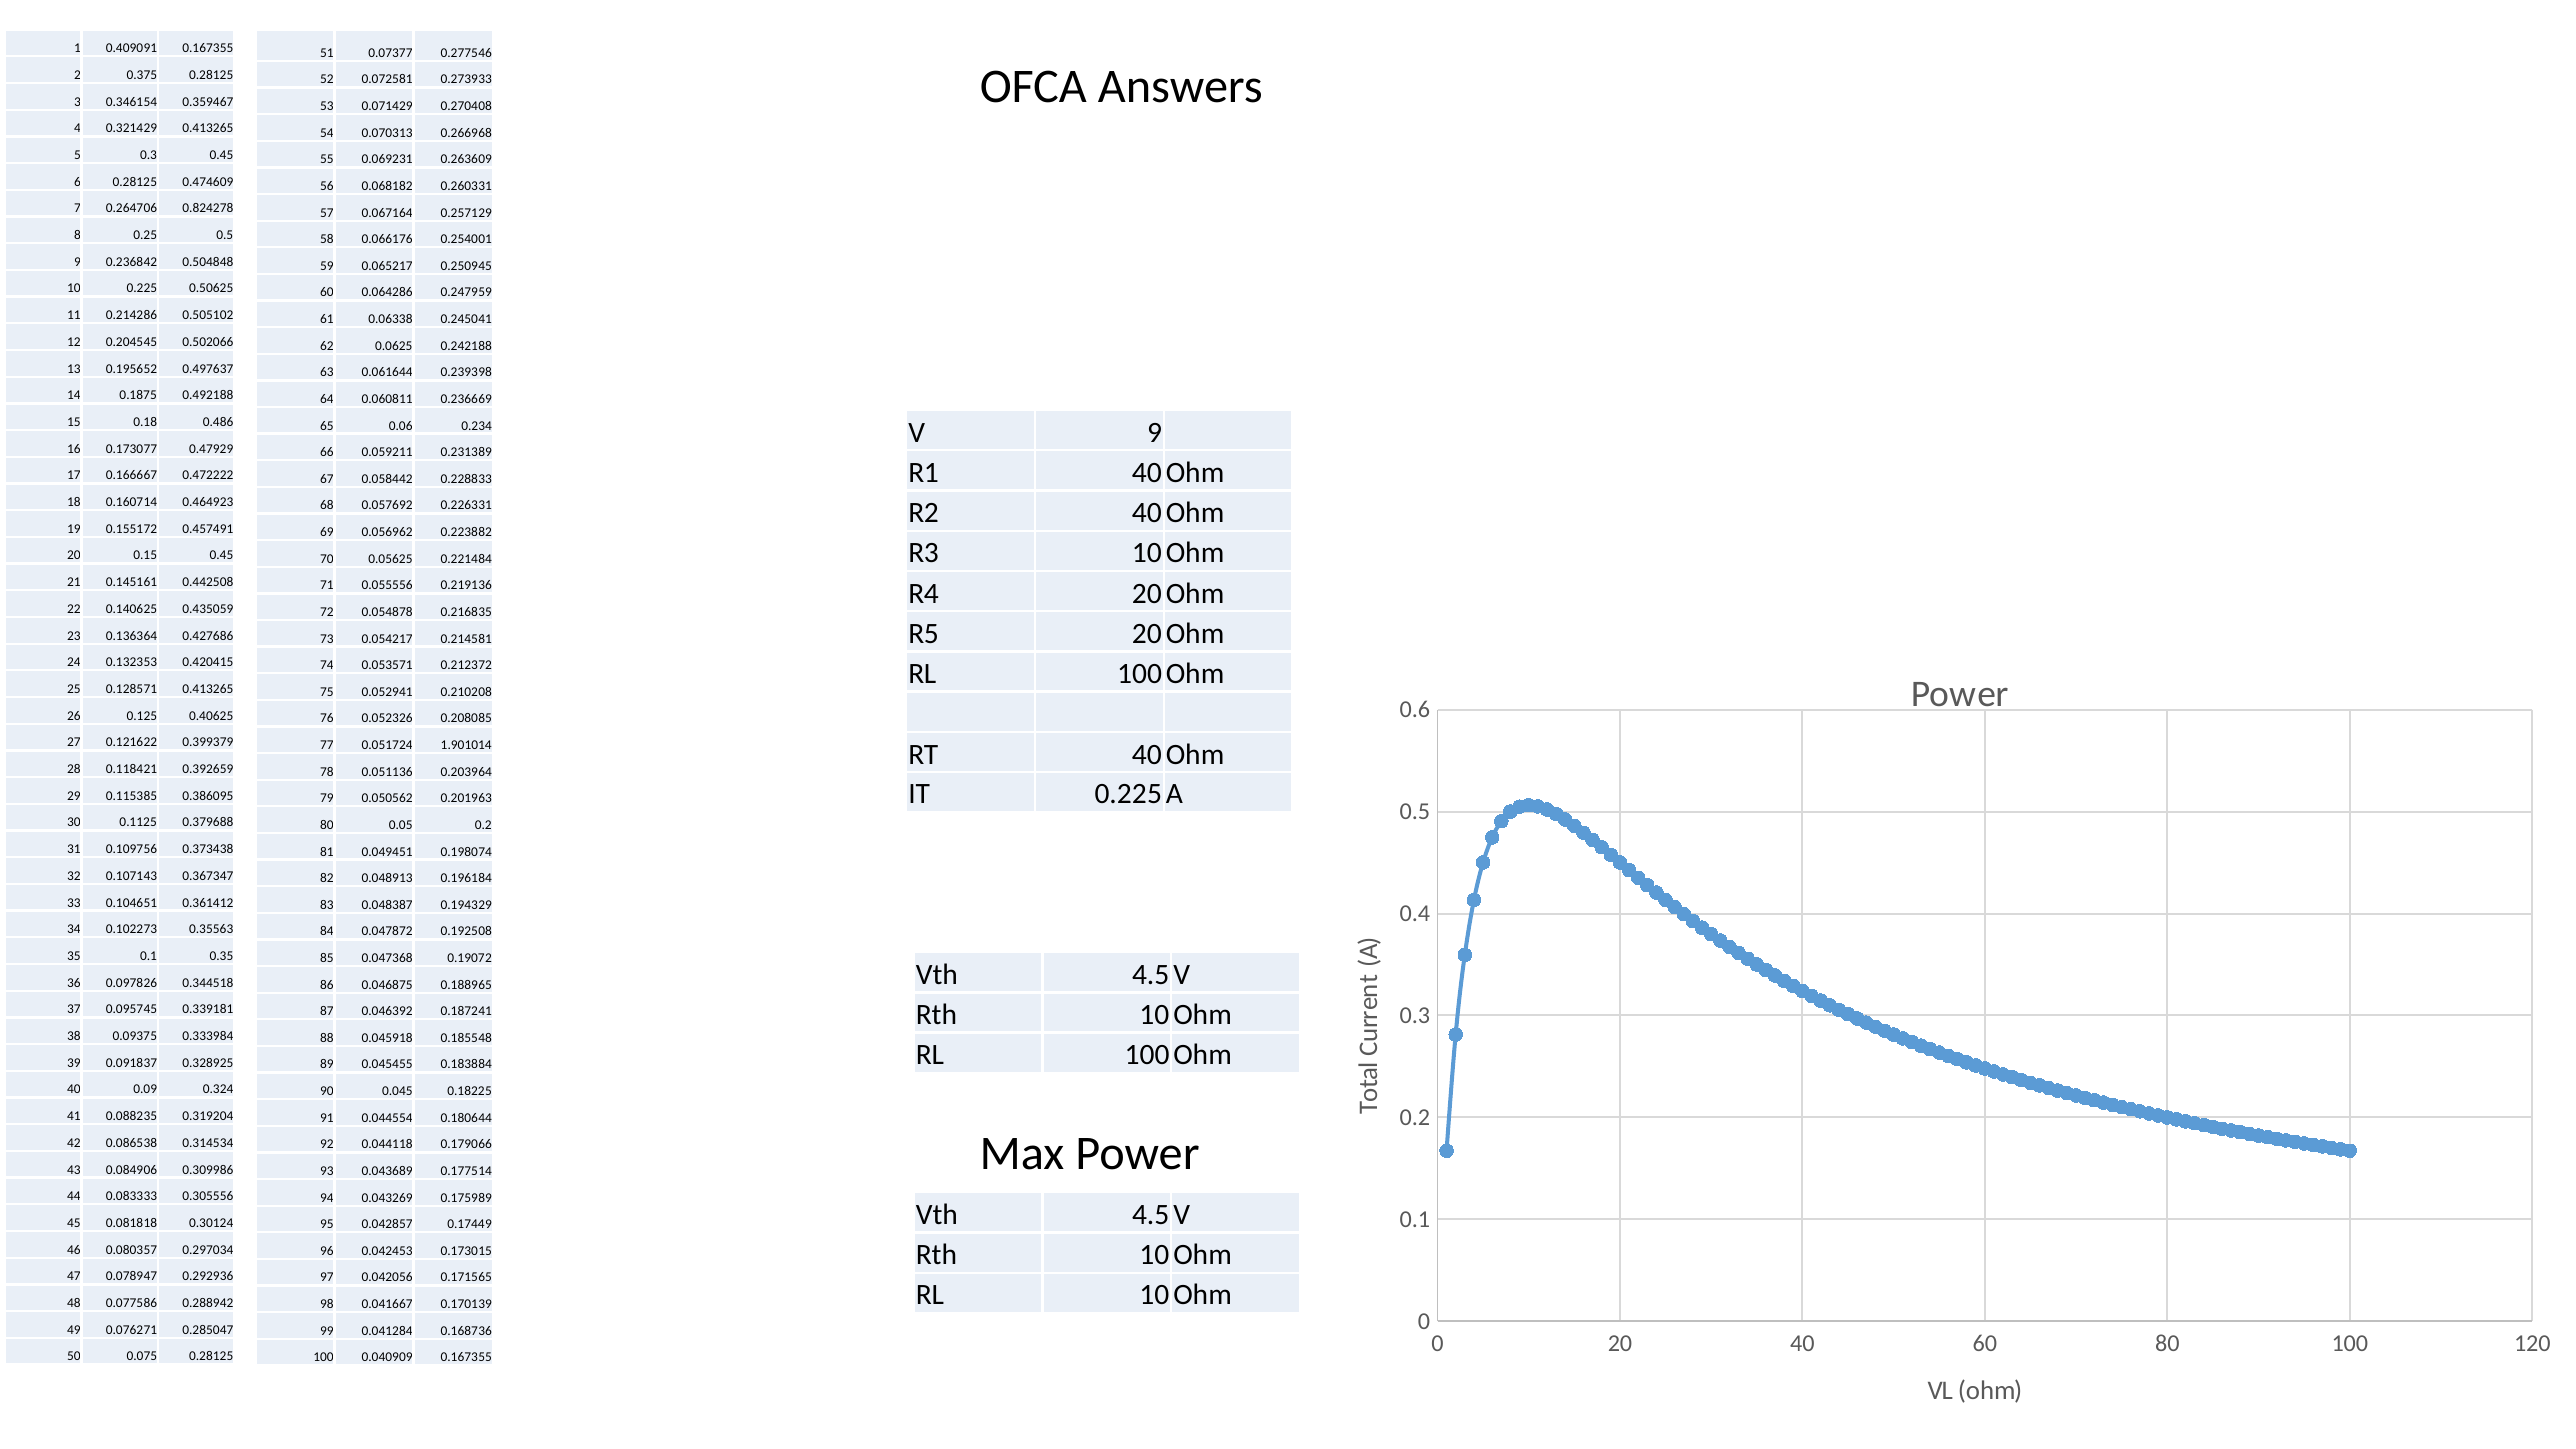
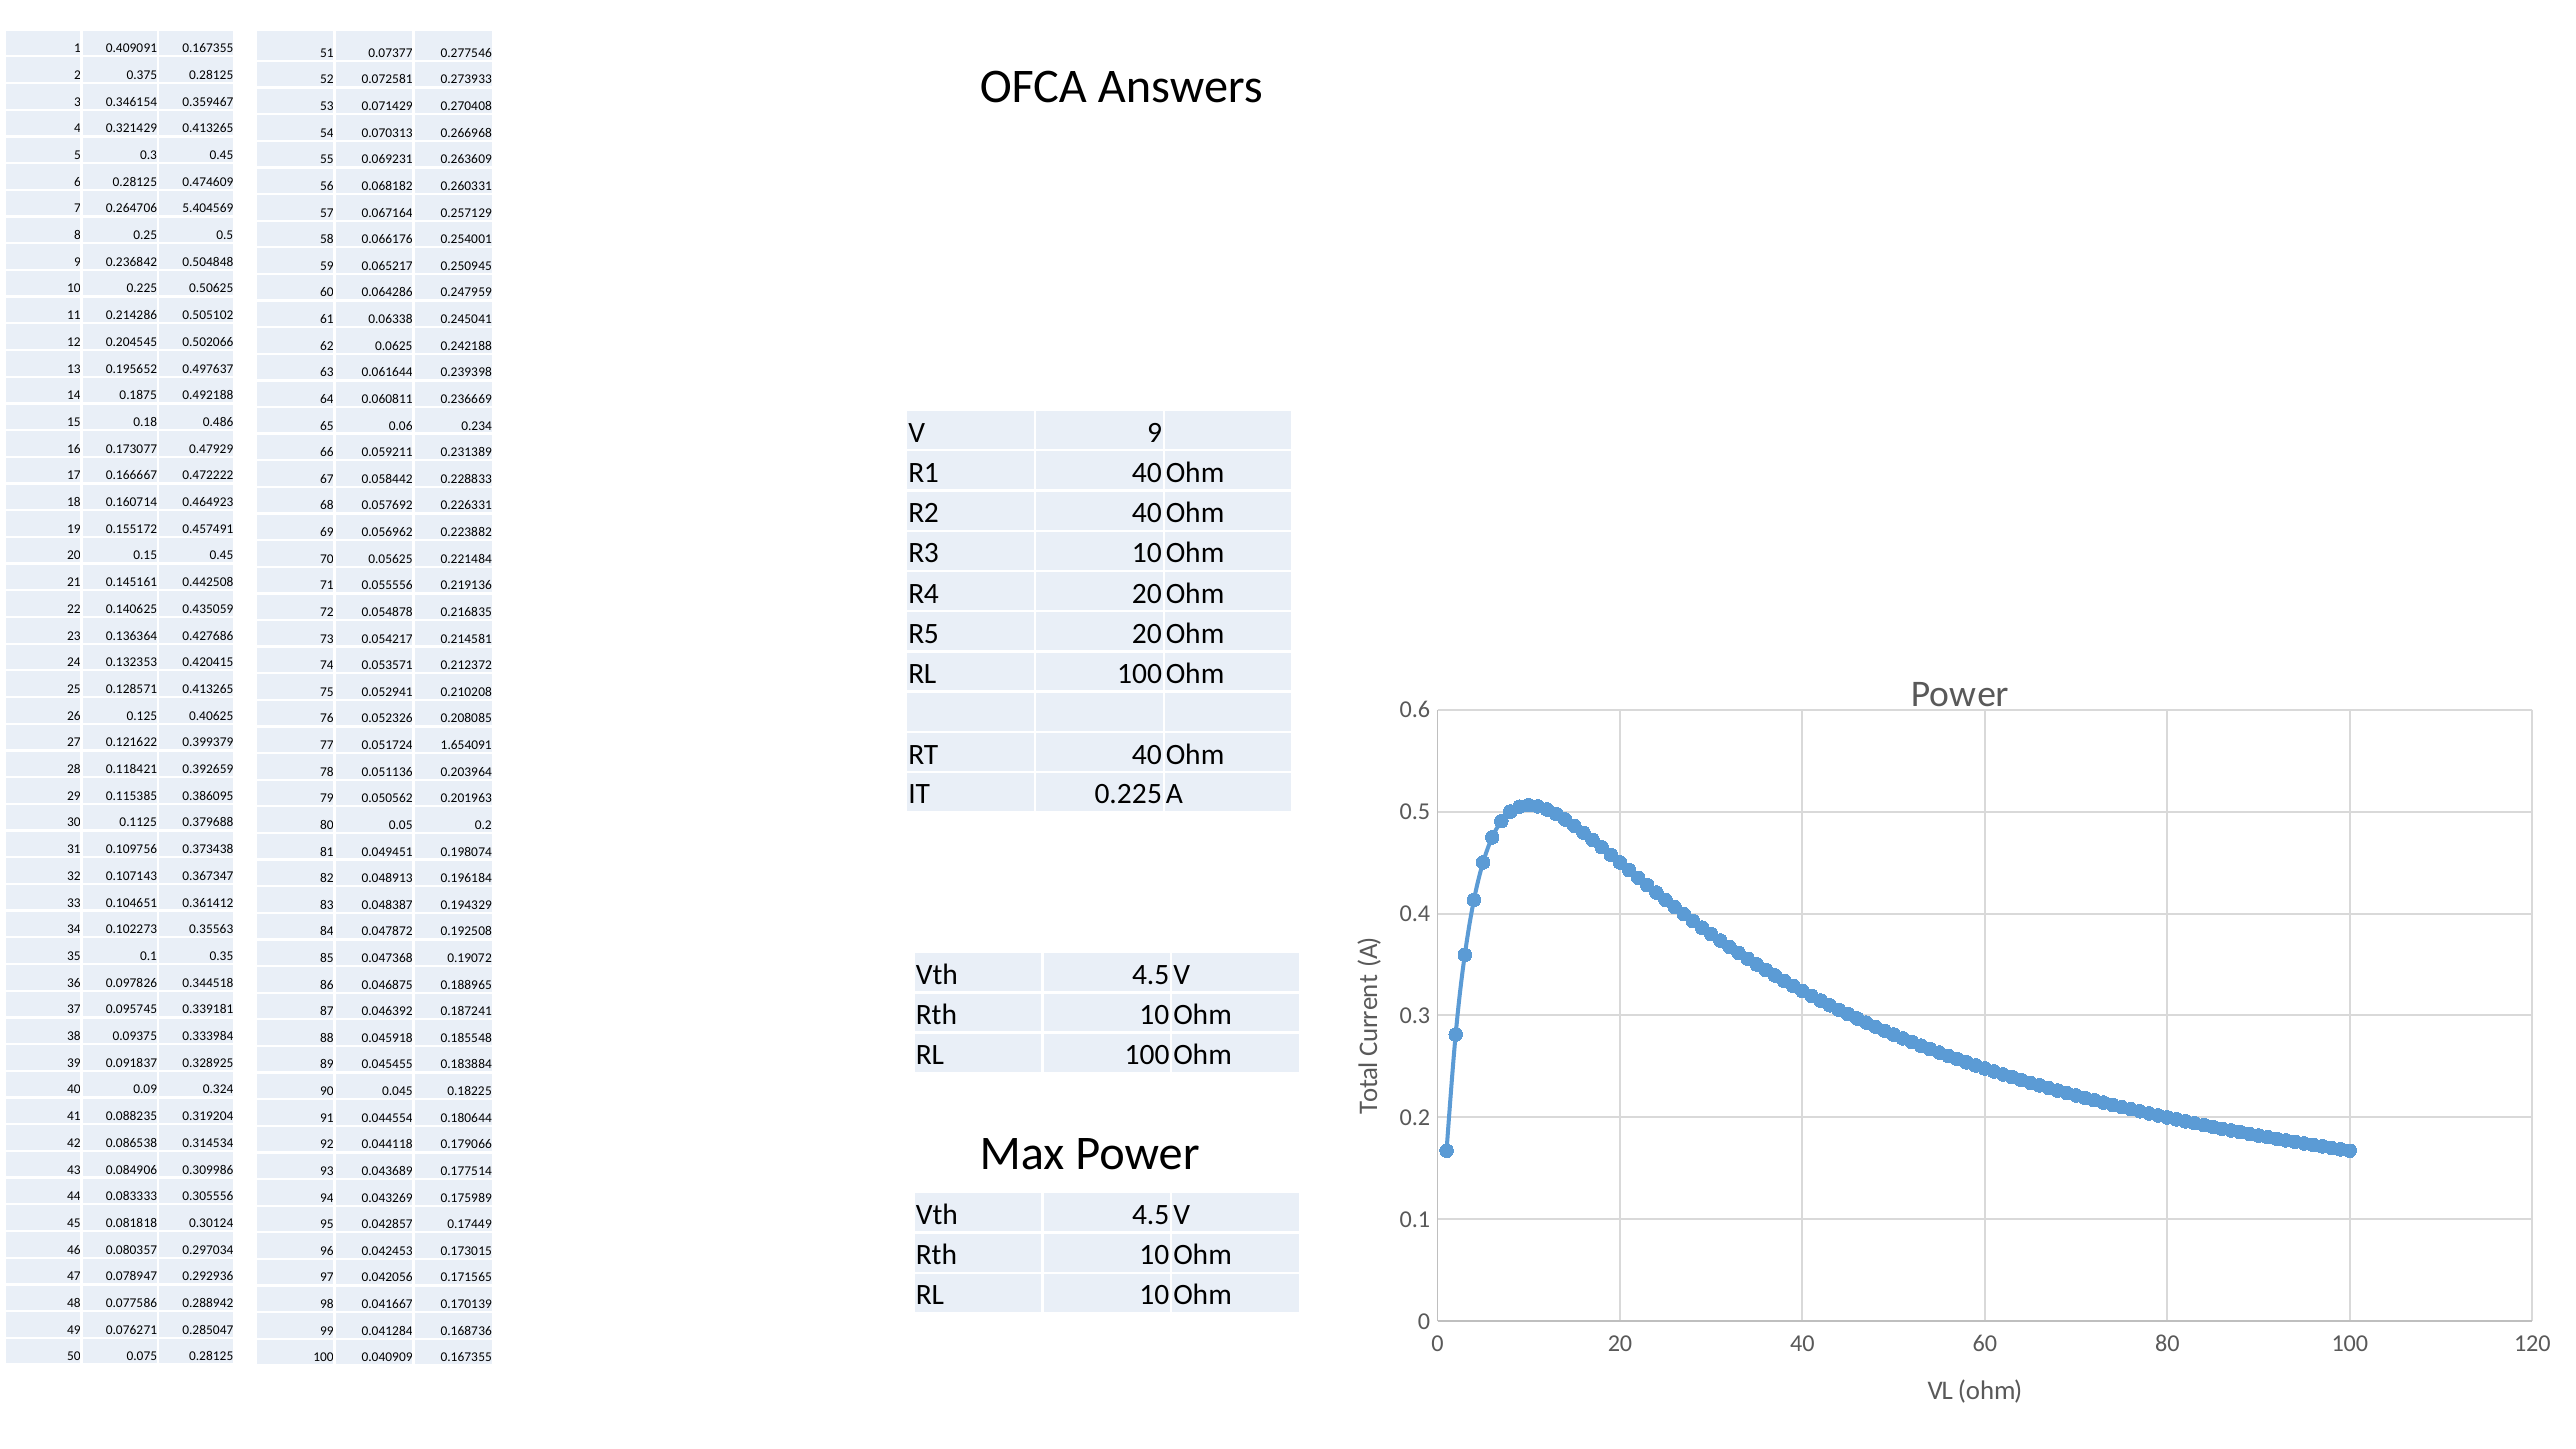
0.824278: 0.824278 -> 5.404569
1.901014: 1.901014 -> 1.654091
